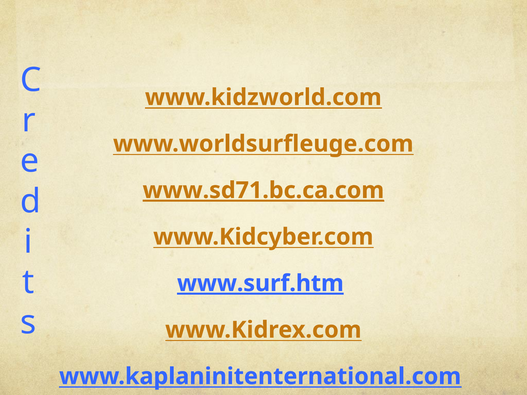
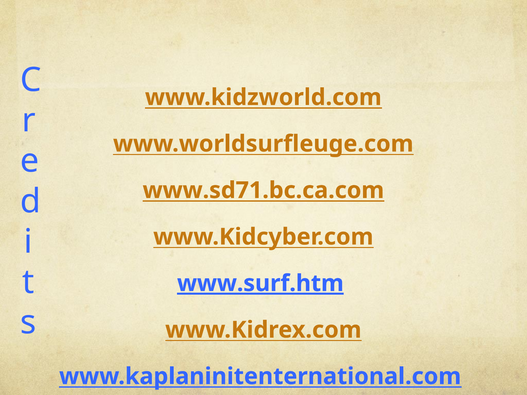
www.sd71.bc.ca.com underline: present -> none
